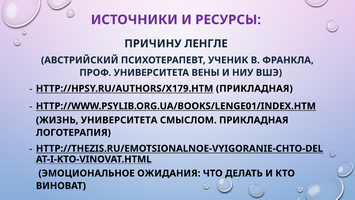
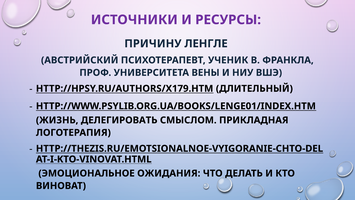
HTTP://HPSY.RU/AUTHORS/X179.HTM ПРИКЛАДНАЯ: ПРИКЛАДНАЯ -> ДЛИТЕЛЬНЫЙ
ЖИЗНЬ УНИВЕРСИТЕТА: УНИВЕРСИТЕТА -> ДЕЛЕГИРОВАТЬ
